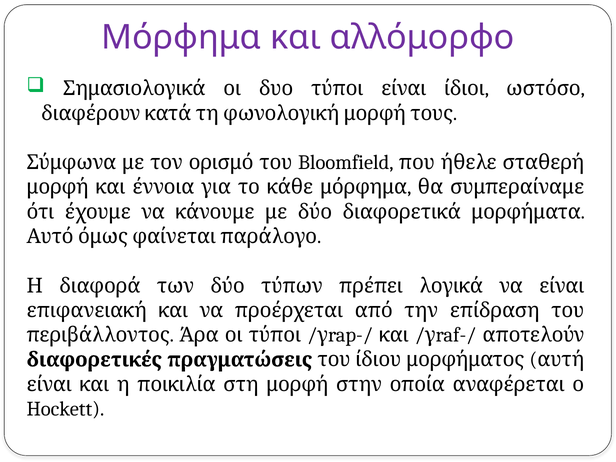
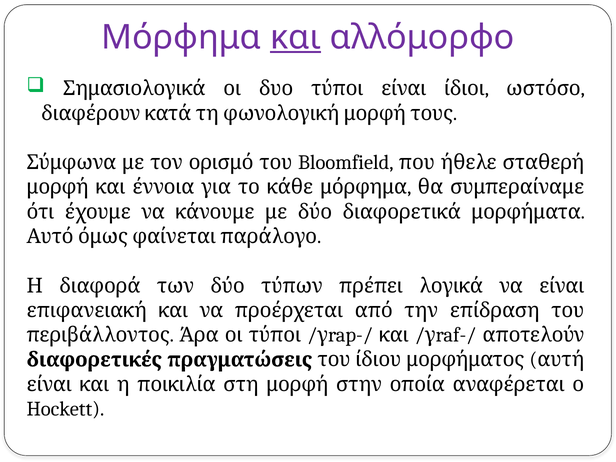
και at (296, 37) underline: none -> present
